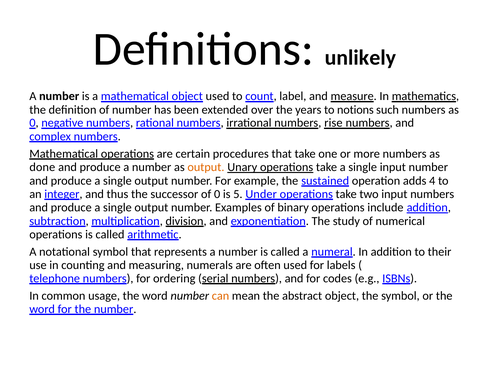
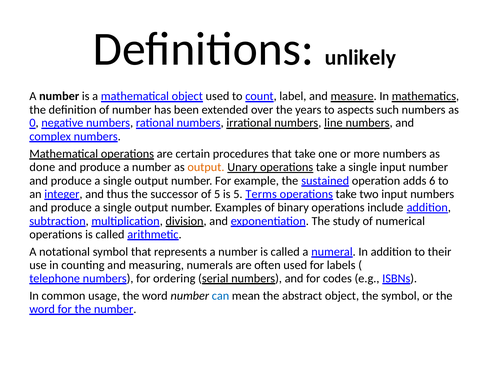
notions: notions -> aspects
rise: rise -> line
4: 4 -> 6
of 0: 0 -> 5
Under: Under -> Terms
can colour: orange -> blue
